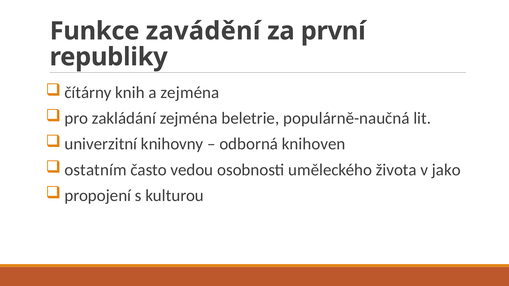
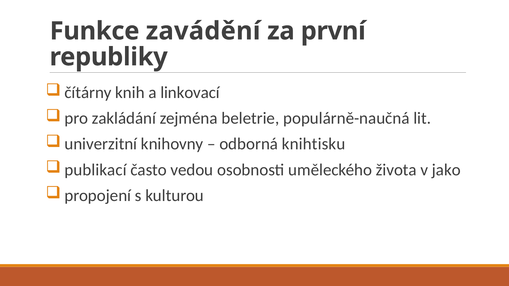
a zejména: zejména -> linkovací
knihoven: knihoven -> knihtisku
ostatním: ostatním -> publikací
